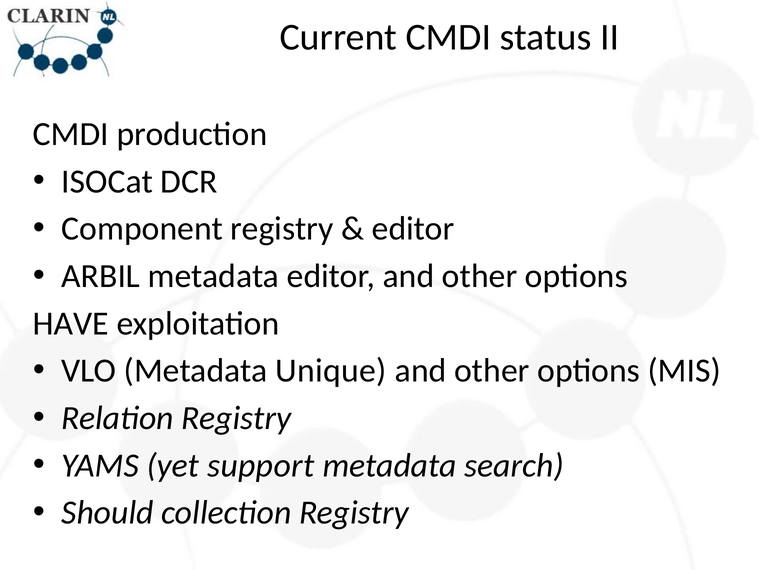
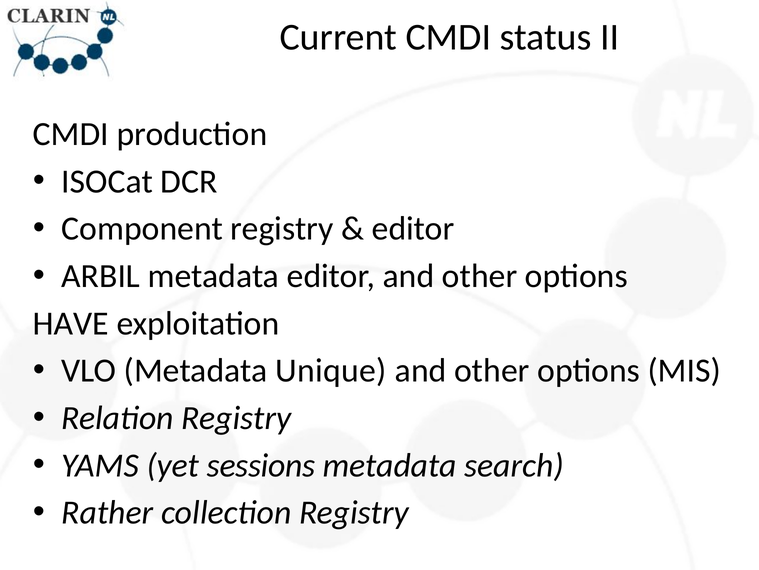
support: support -> sessions
Should: Should -> Rather
